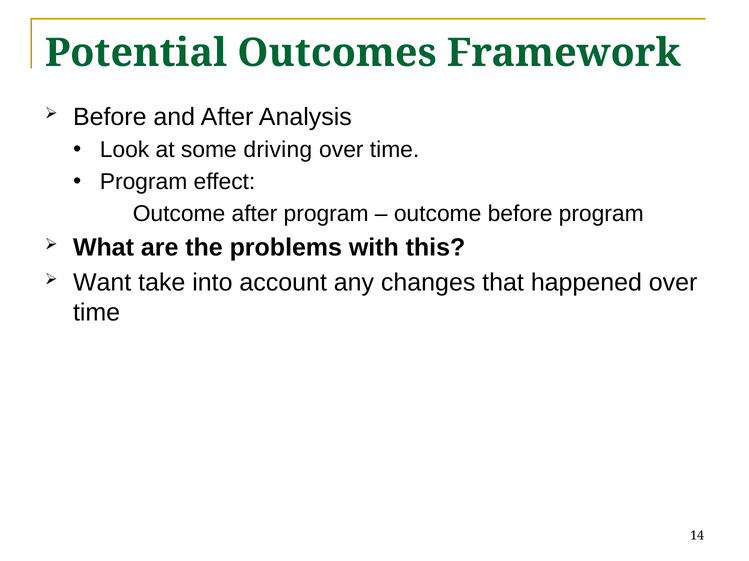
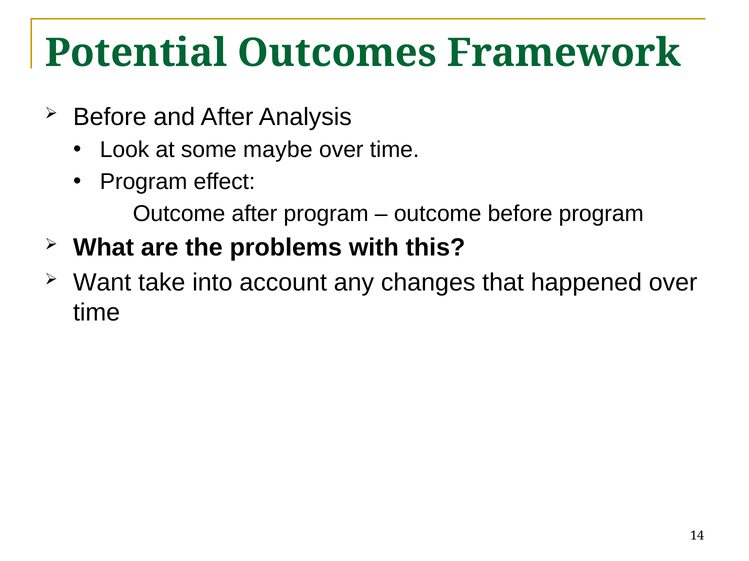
driving: driving -> maybe
